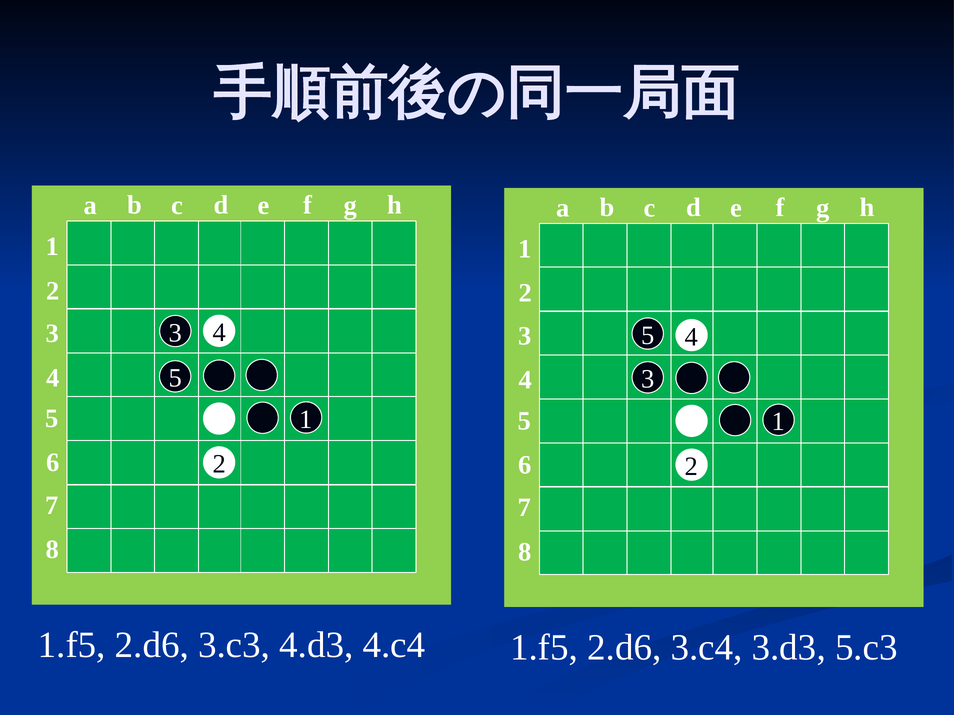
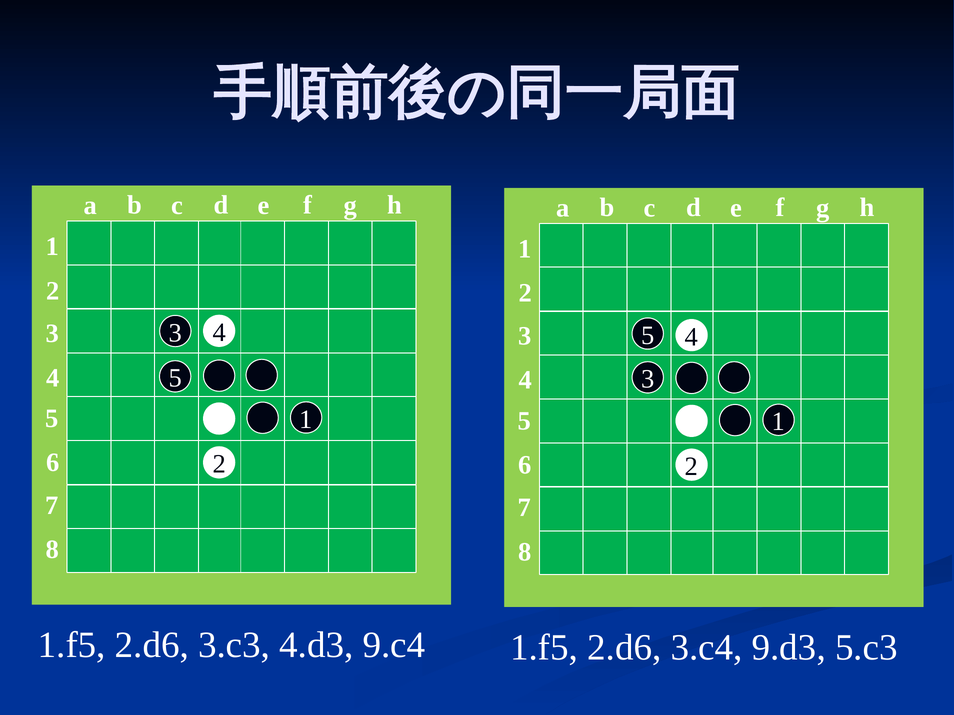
4.c4: 4.c4 -> 9.c4
3.d3: 3.d3 -> 9.d3
